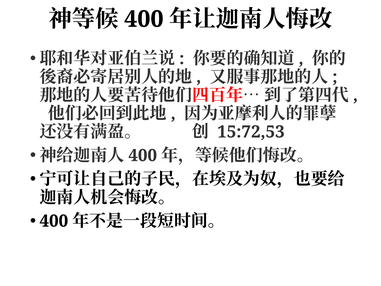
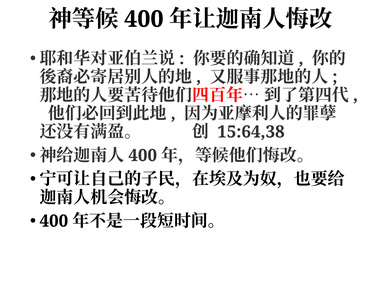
15:72,53: 15:72,53 -> 15:64,38
